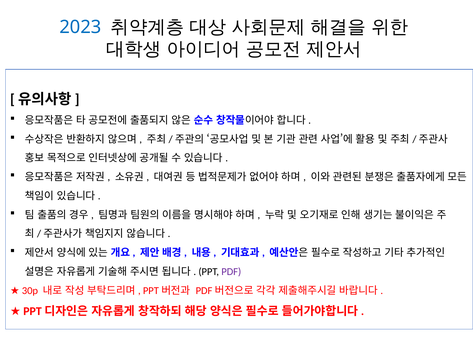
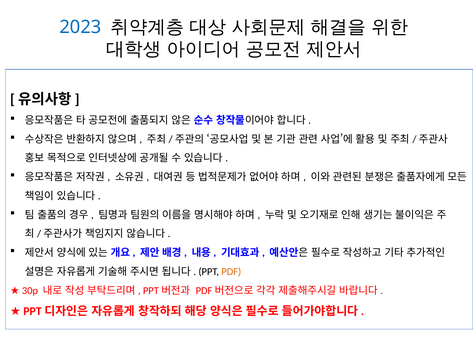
PDF colour: purple -> orange
